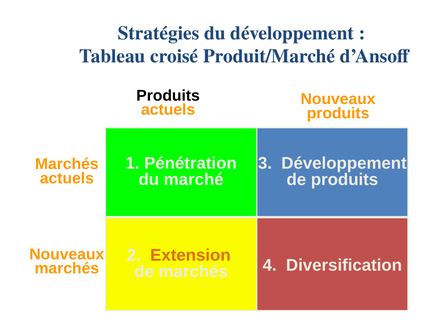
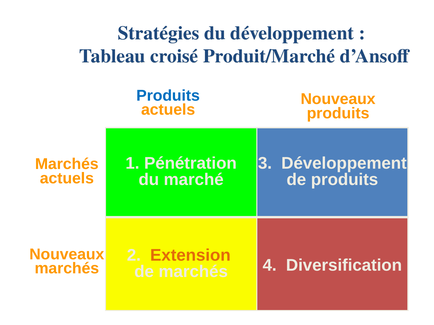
Produits at (168, 96) colour: black -> blue
